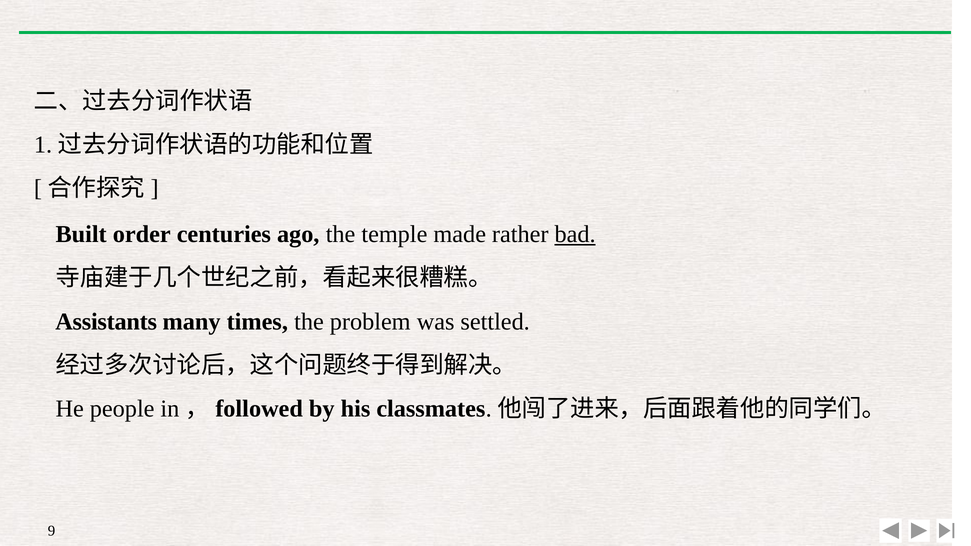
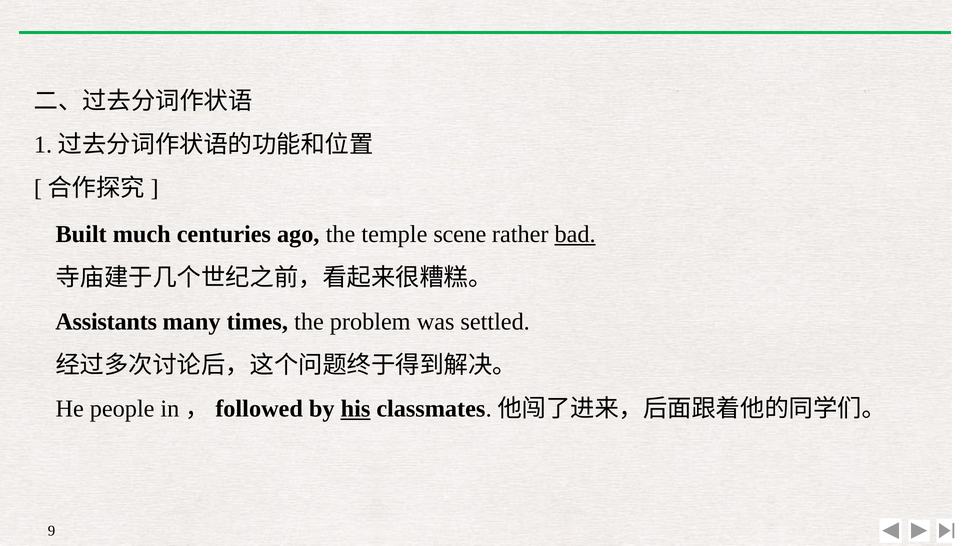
order: order -> much
made: made -> scene
his underline: none -> present
